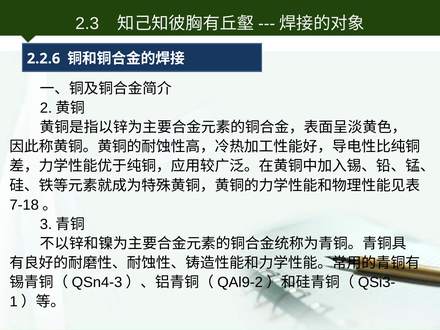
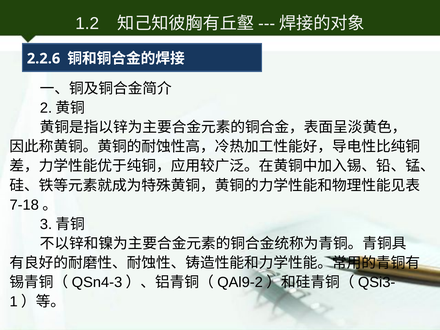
2.3: 2.3 -> 1.2
